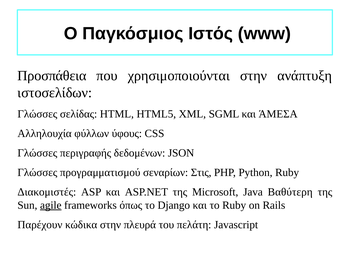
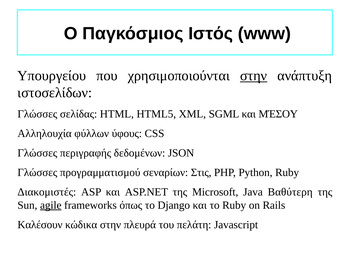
Προσπάθεια: Προσπάθεια -> Υπουργείου
στην at (254, 76) underline: none -> present
ΆΜΕΣΑ: ΆΜΕΣΑ -> ΜΈΣΟΥ
Παρέχουν: Παρέχουν -> Καλέσουν
